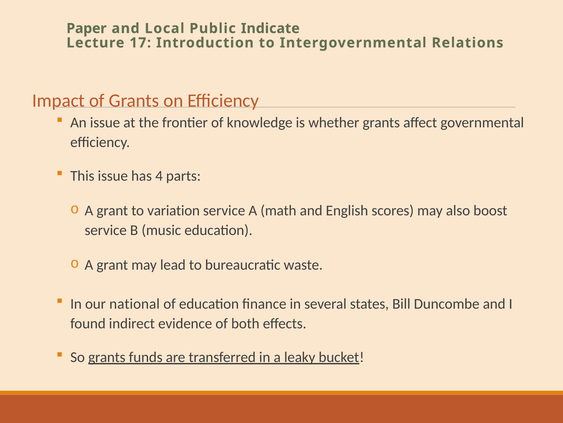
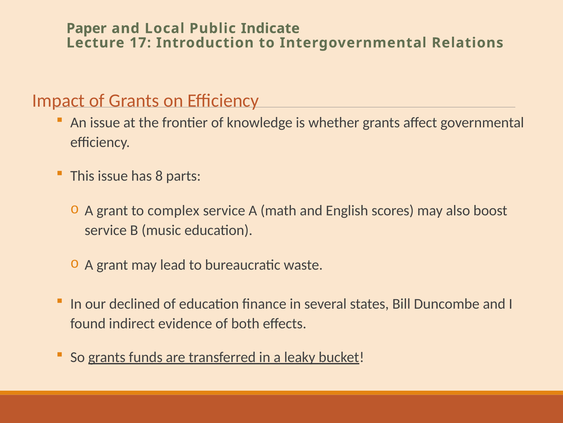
4: 4 -> 8
variation: variation -> complex
national: national -> declined
